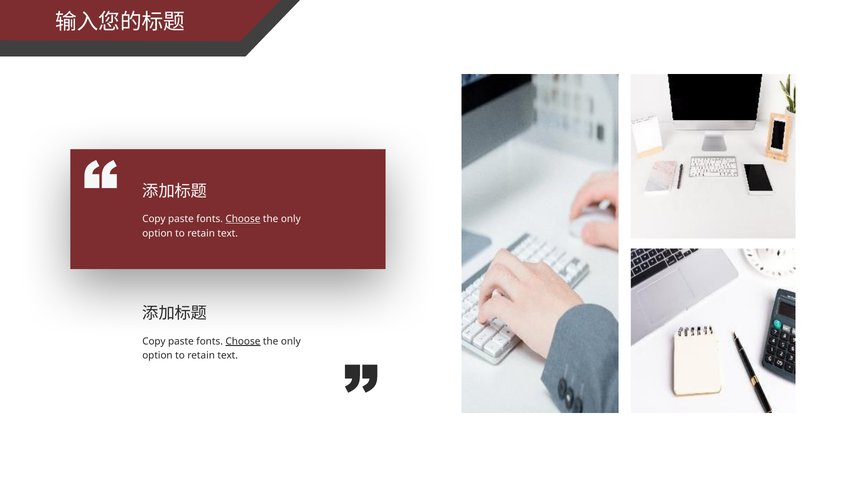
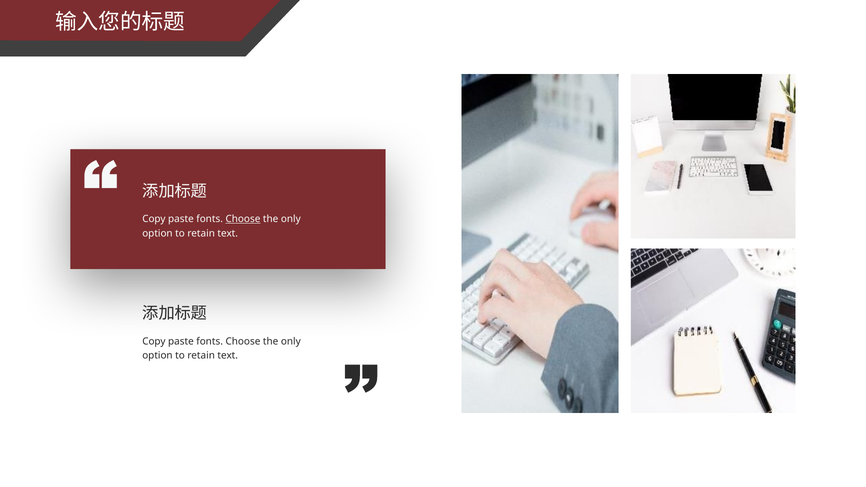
Choose at (243, 341) underline: present -> none
